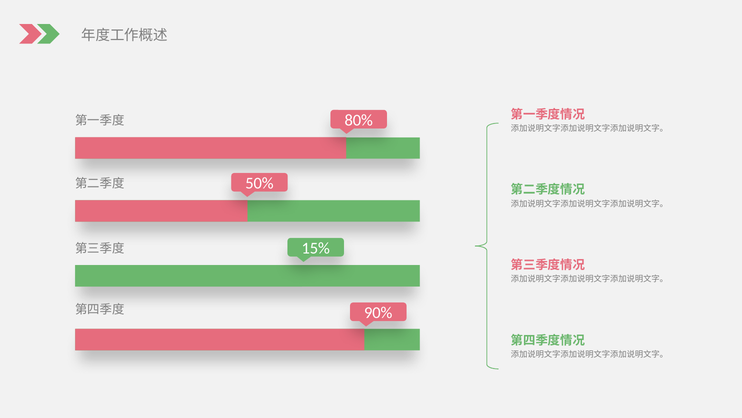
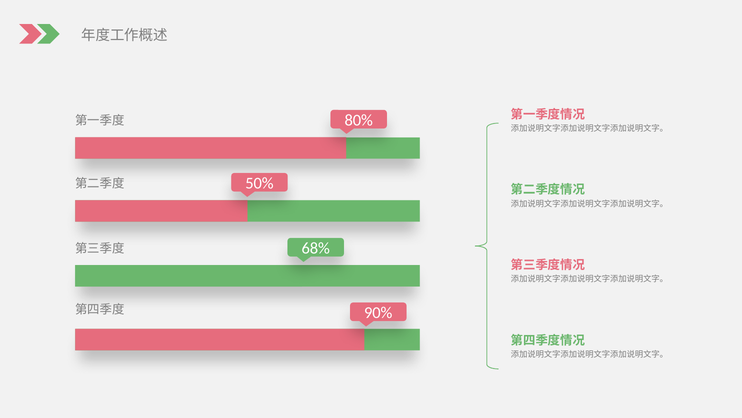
15%: 15% -> 68%
